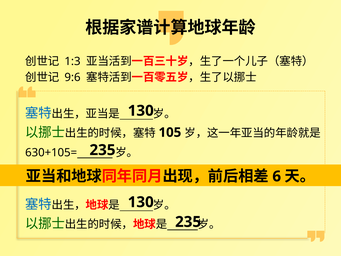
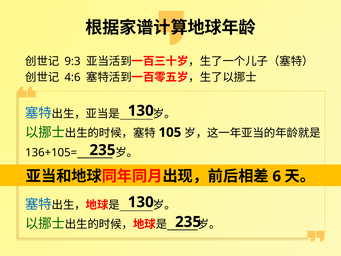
1:3: 1:3 -> 9:3
9:6: 9:6 -> 4:6
630+105=: 630+105= -> 136+105=
